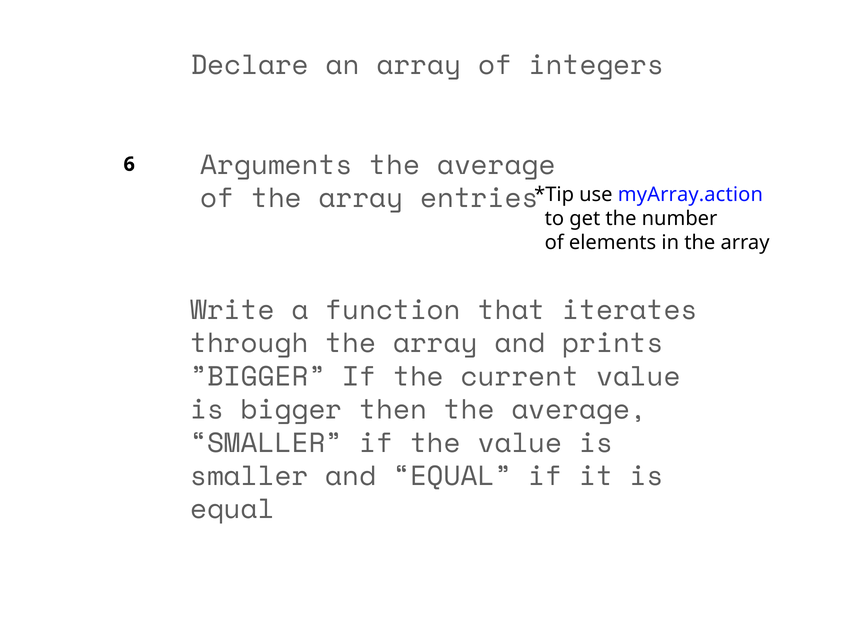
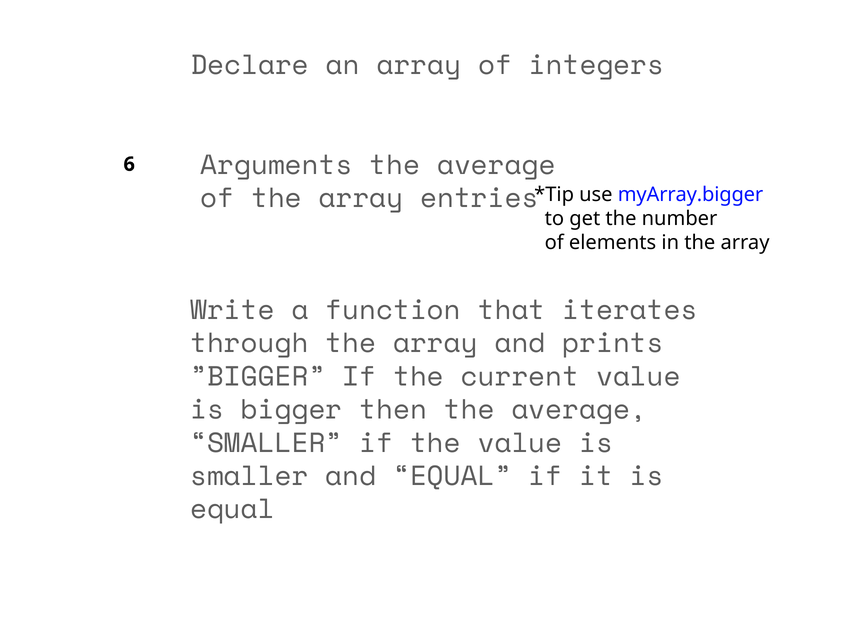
myArray.action: myArray.action -> myArray.bigger
